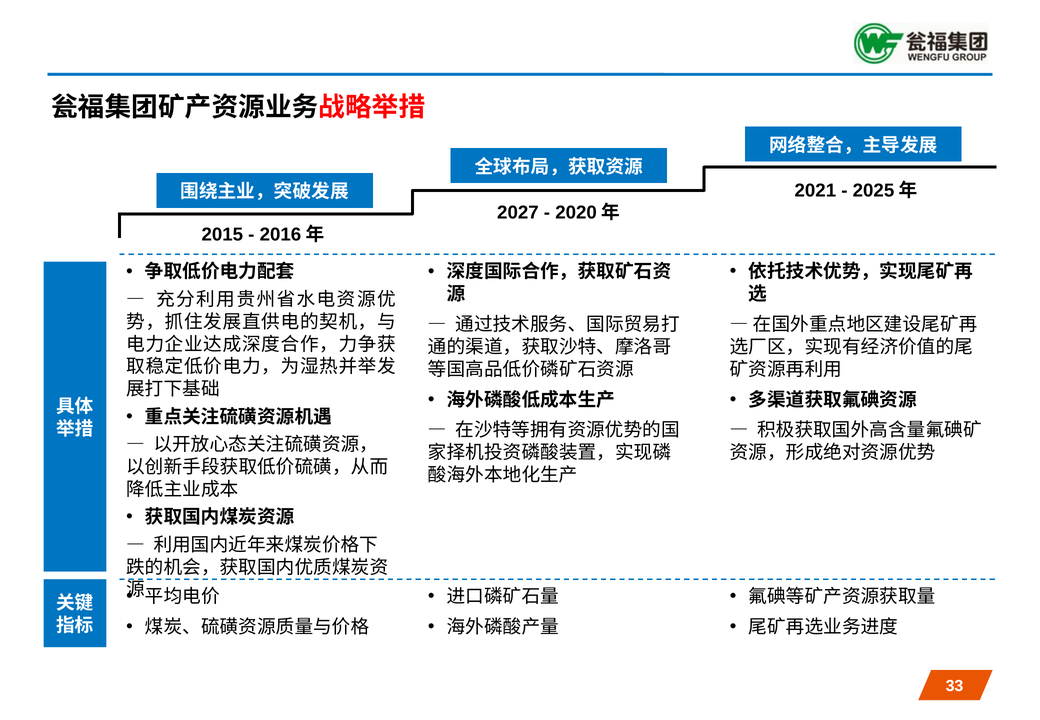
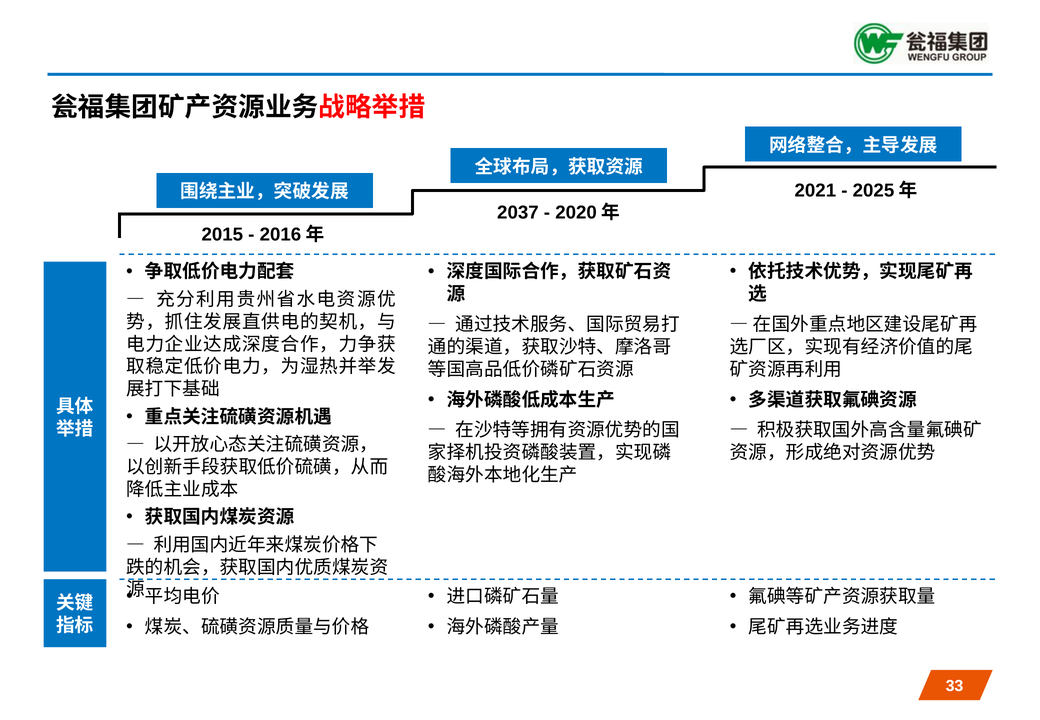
2027: 2027 -> 2037
